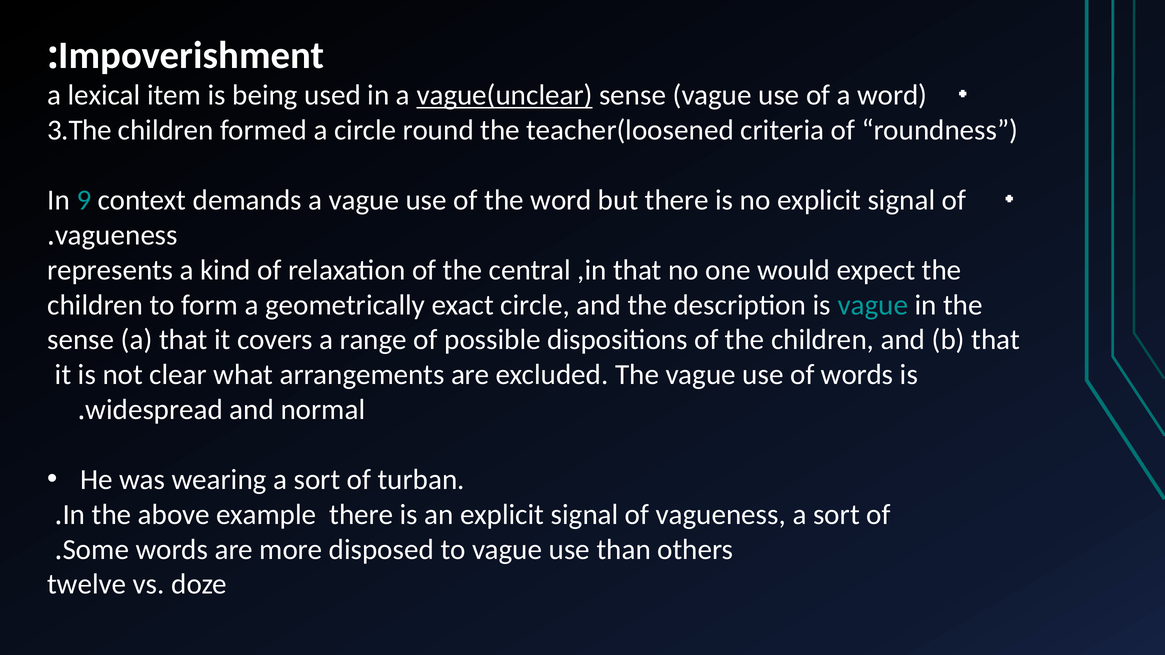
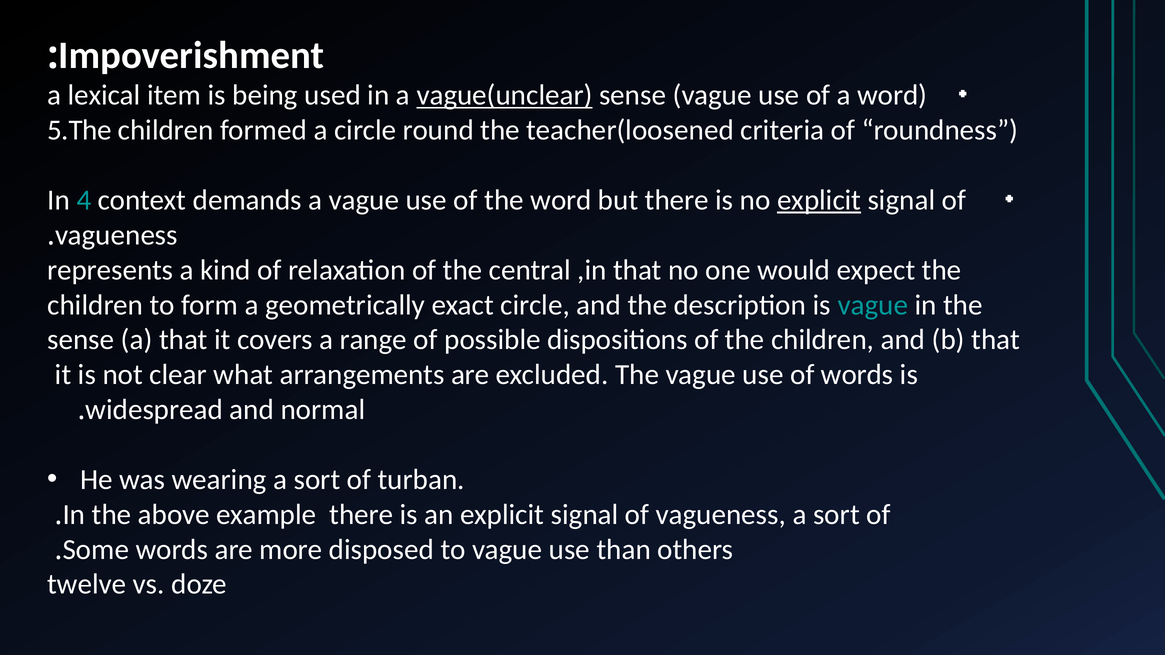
3.The: 3.The -> 5.The
9: 9 -> 4
explicit at (819, 200) underline: none -> present
